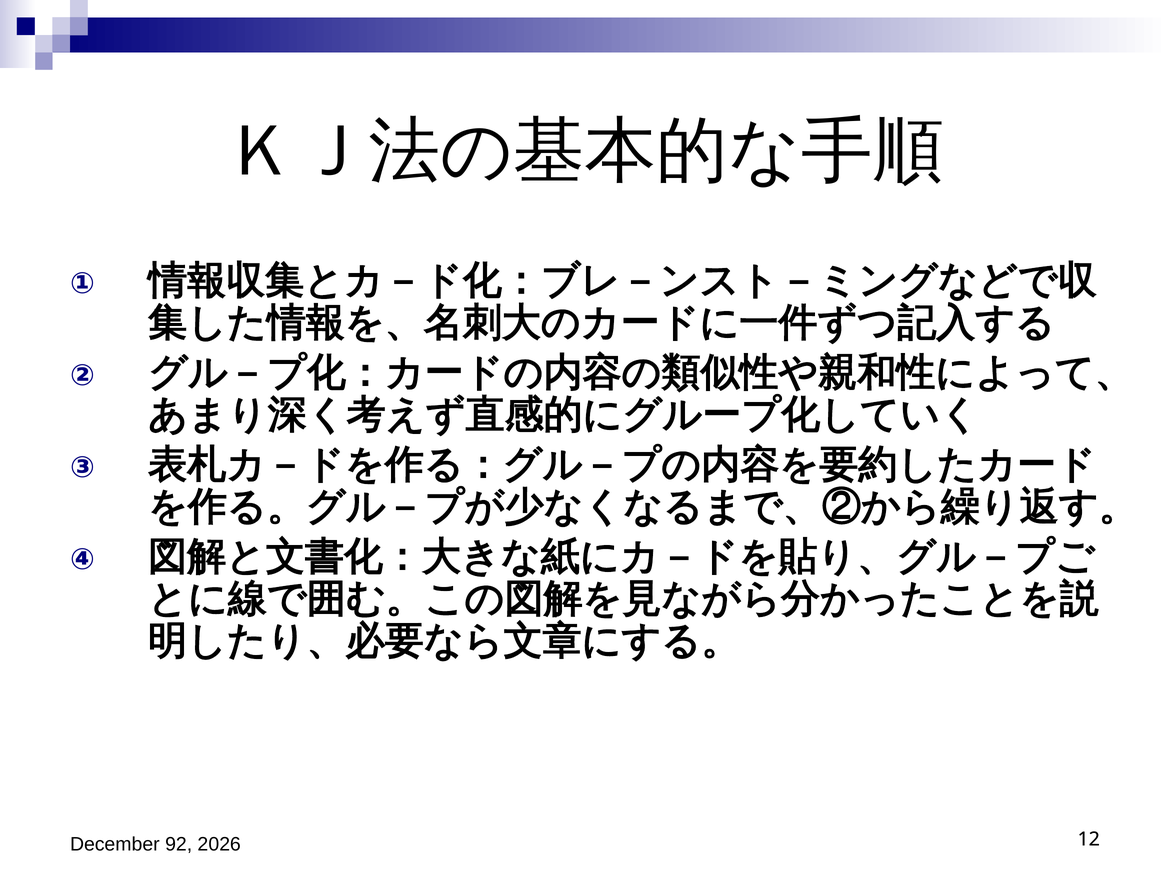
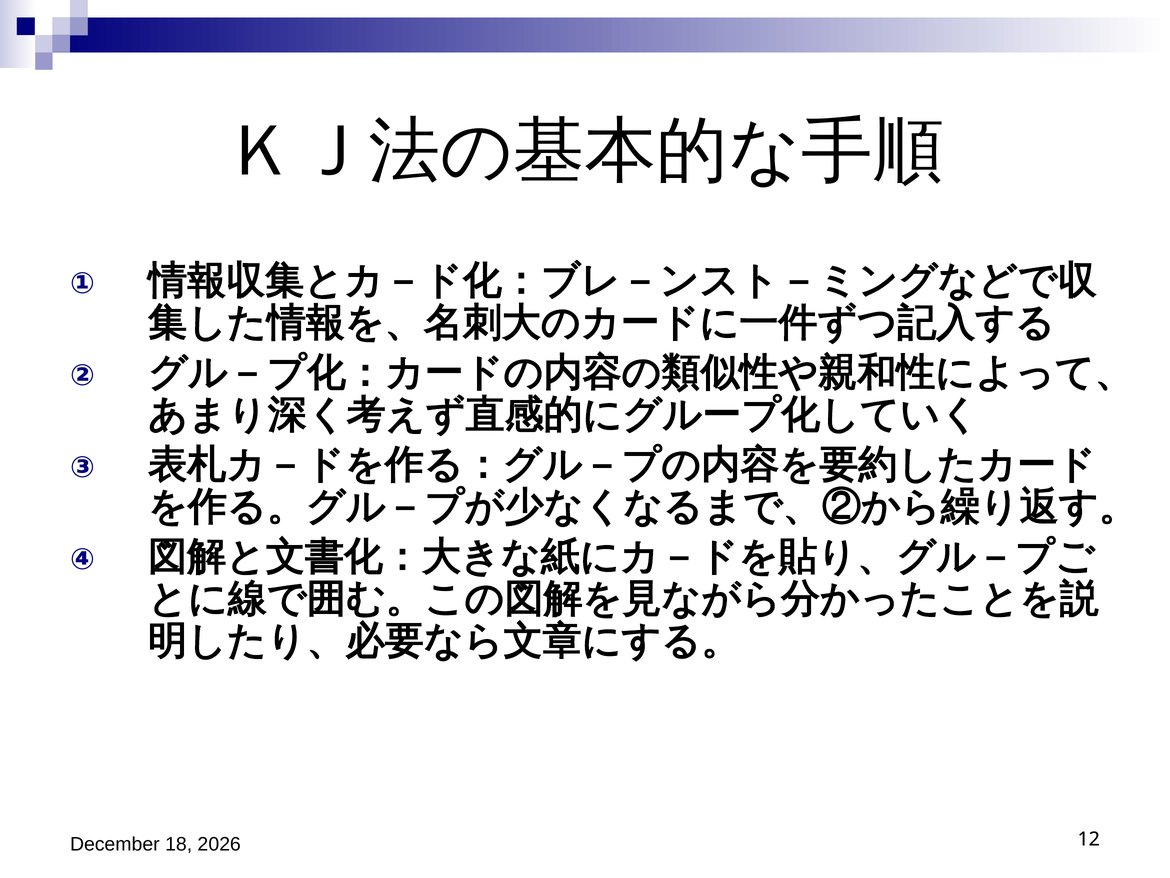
92: 92 -> 18
